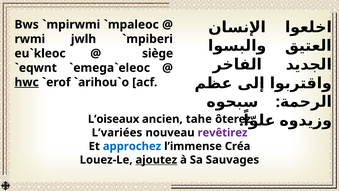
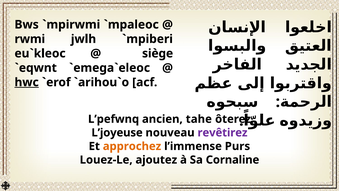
L’oiseaux: L’oiseaux -> L’pefwnq
L’variées: L’variées -> L’joyeuse
approchez colour: blue -> orange
Créa: Créa -> Purs
ajoutez underline: present -> none
Sauvages: Sauvages -> Cornaline
